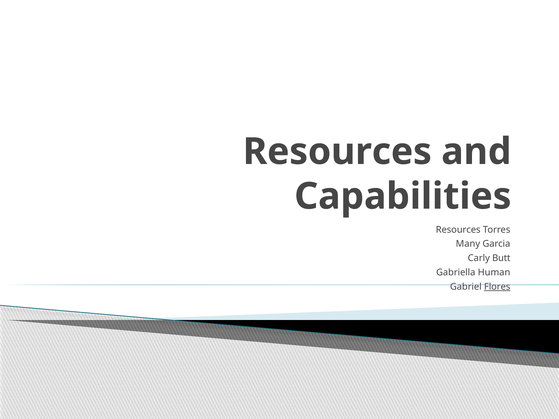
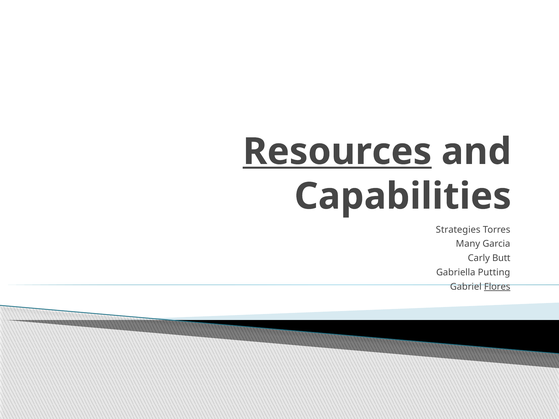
Resources at (337, 152) underline: none -> present
Resources at (458, 230): Resources -> Strategies
Human: Human -> Putting
